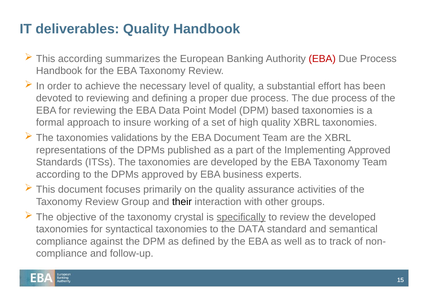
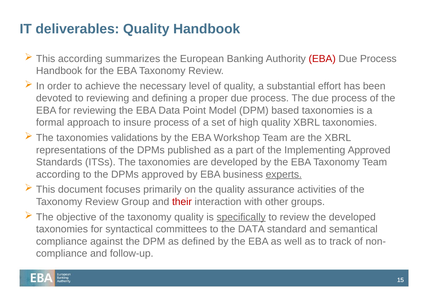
insure working: working -> process
EBA Document: Document -> Workshop
experts underline: none -> present
their colour: black -> red
taxonomy crystal: crystal -> quality
syntactical taxonomies: taxonomies -> committees
